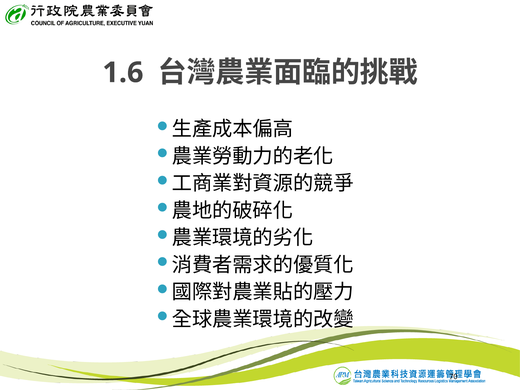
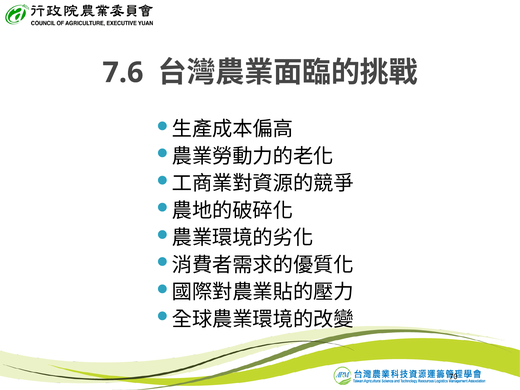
1.6: 1.6 -> 7.6
